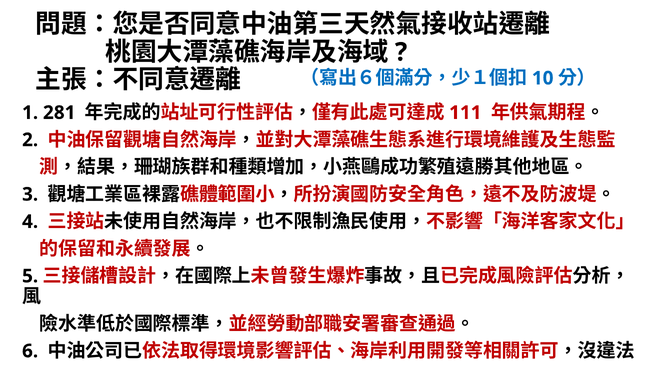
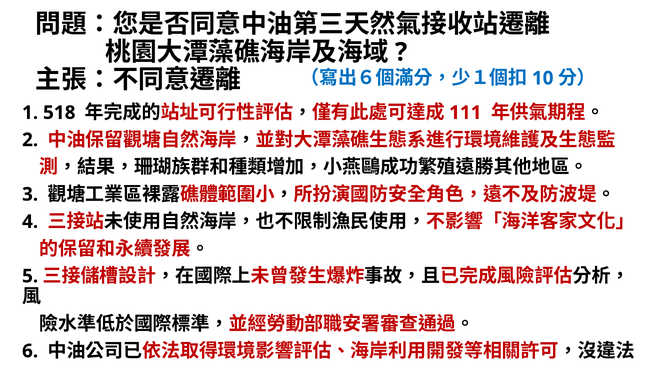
281: 281 -> 518
